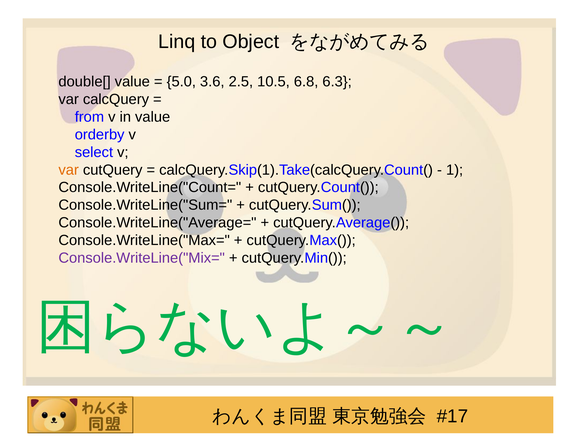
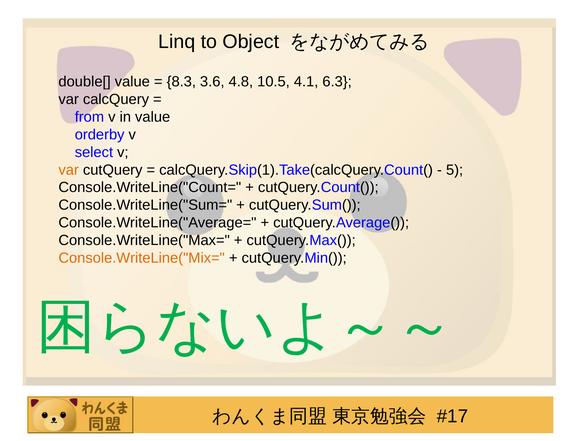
5.0: 5.0 -> 8.3
2.5: 2.5 -> 4.8
6.8: 6.8 -> 4.1
1: 1 -> 5
Console.WriteLine("Mix= colour: purple -> orange
